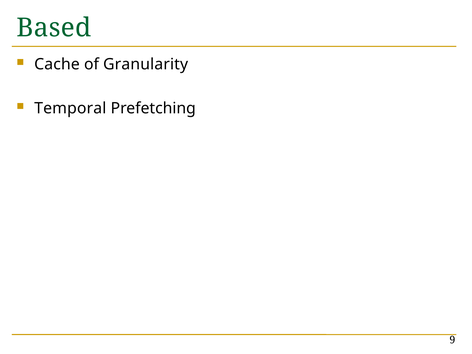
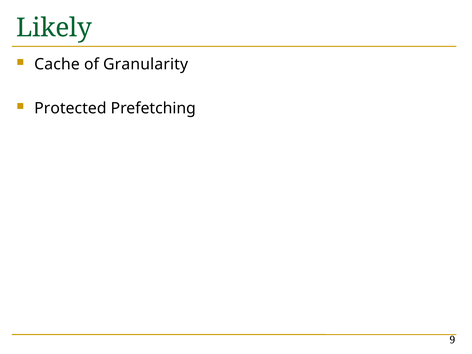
Based: Based -> Likely
Temporal: Temporal -> Protected
